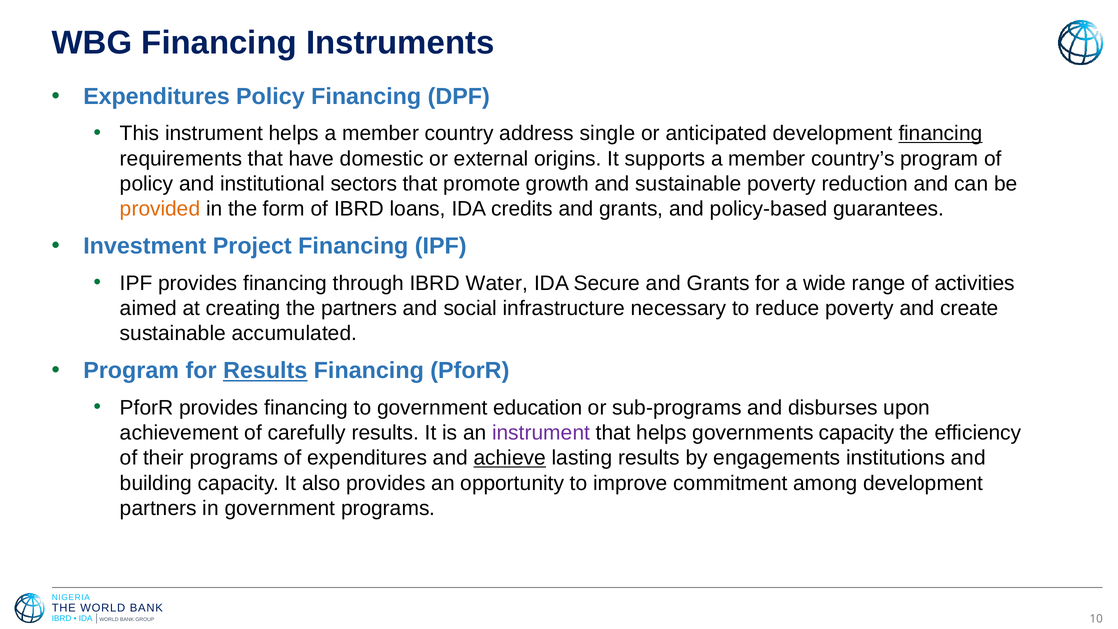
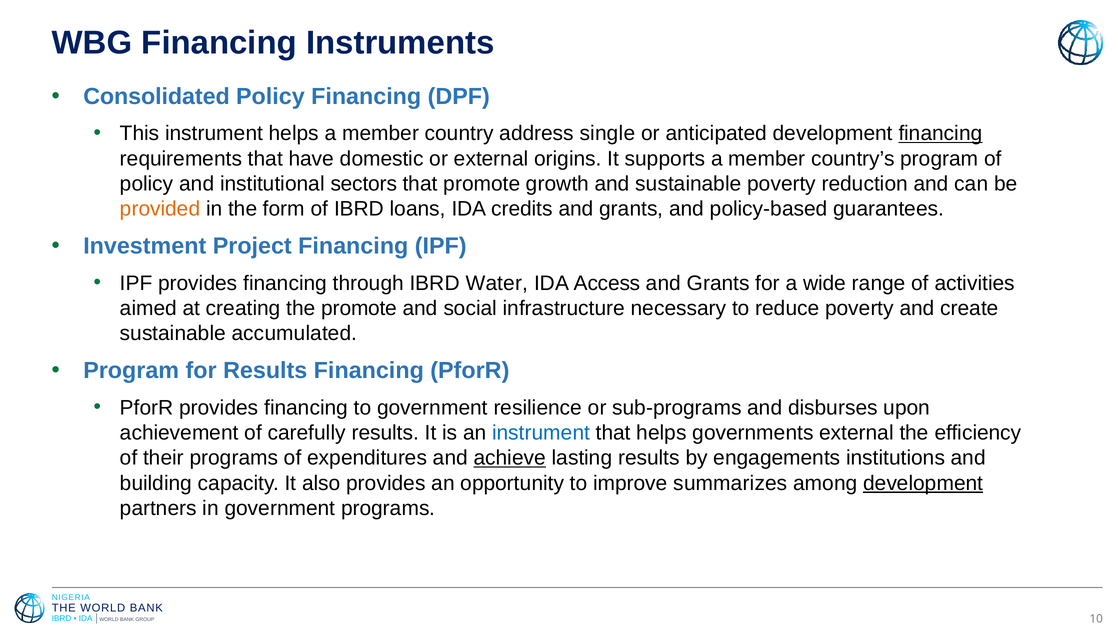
Expenditures at (156, 97): Expenditures -> Consolidated
Secure: Secure -> Access
the partners: partners -> promote
Results at (265, 371) underline: present -> none
education: education -> resilience
instrument at (541, 433) colour: purple -> blue
governments capacity: capacity -> external
commitment: commitment -> summarizes
development at (923, 483) underline: none -> present
